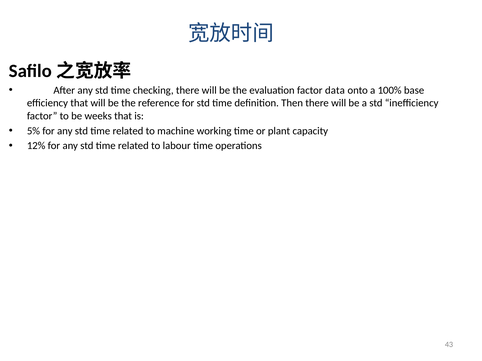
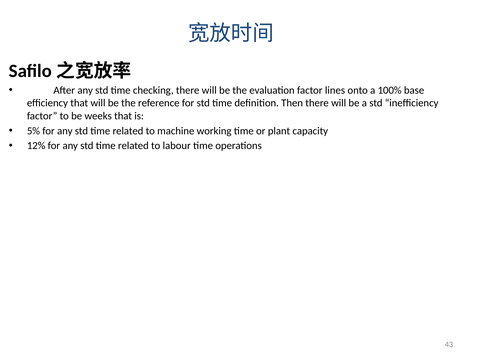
data: data -> lines
